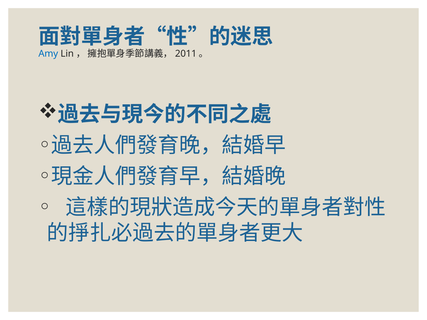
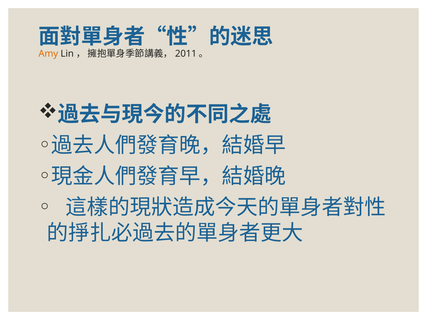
Amy colour: blue -> orange
